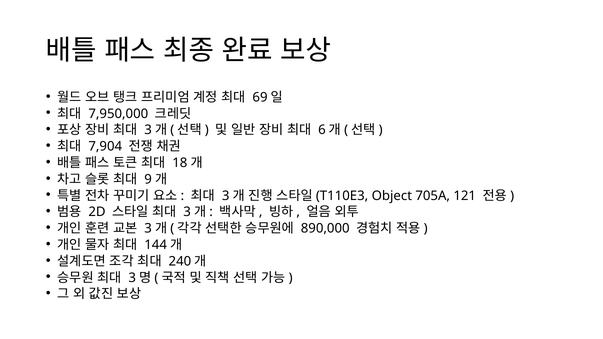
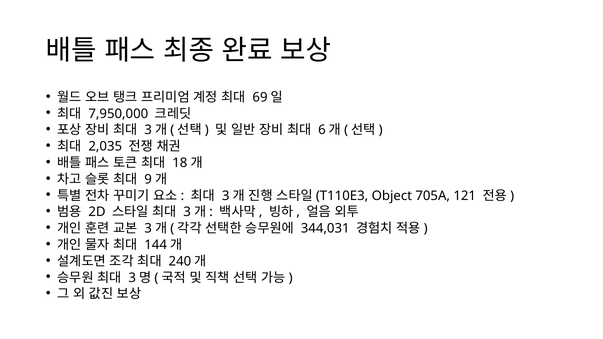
7,904: 7,904 -> 2,035
890,000: 890,000 -> 344,031
